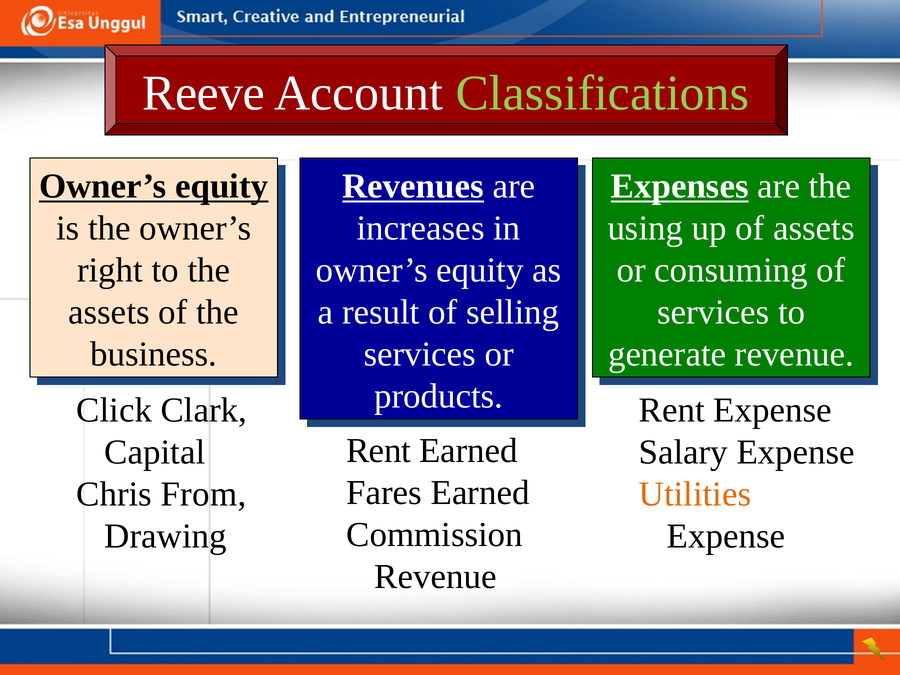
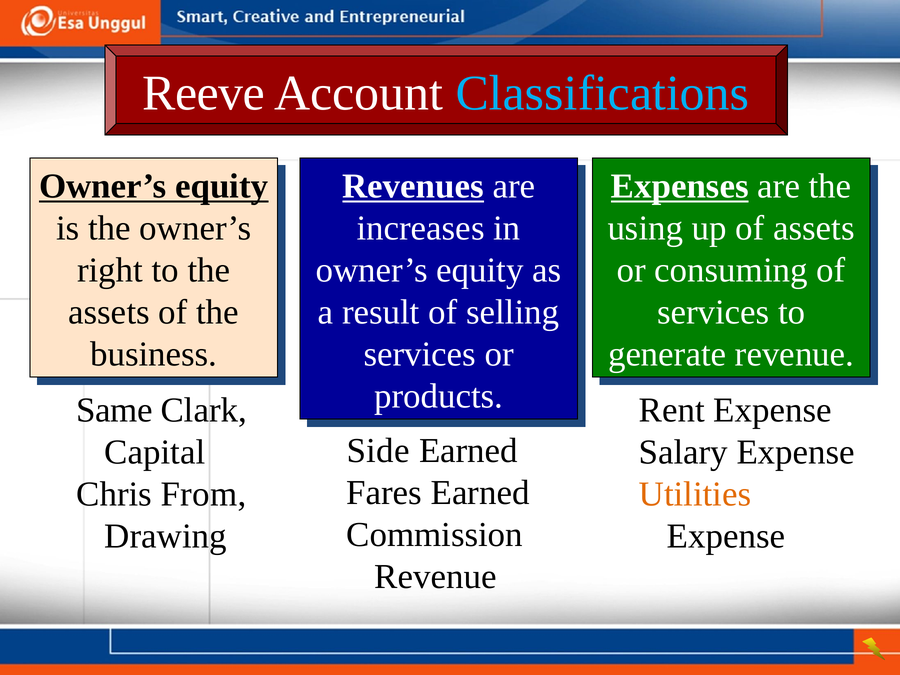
Classifications colour: light green -> light blue
Click: Click -> Same
Rent at (379, 451): Rent -> Side
